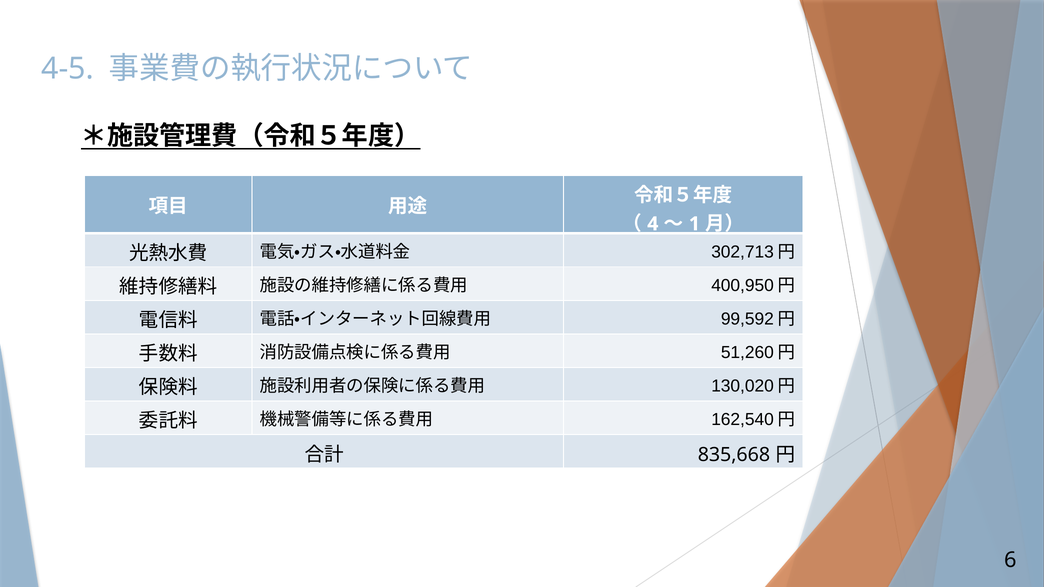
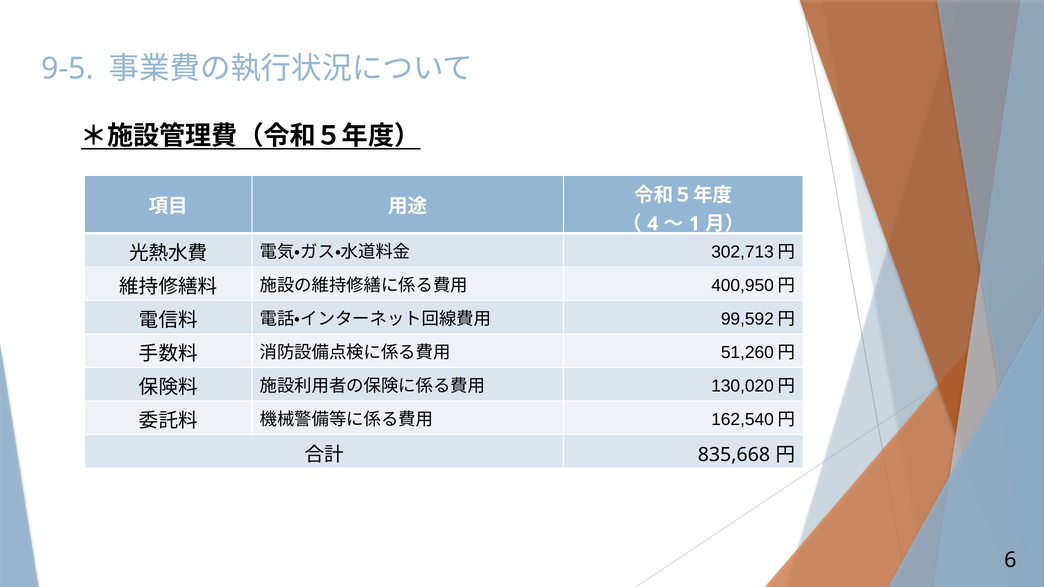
4-5: 4-5 -> 9-5
